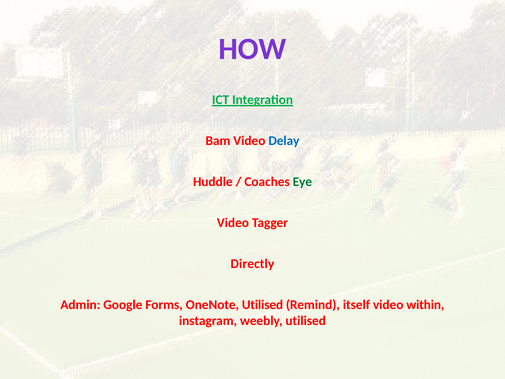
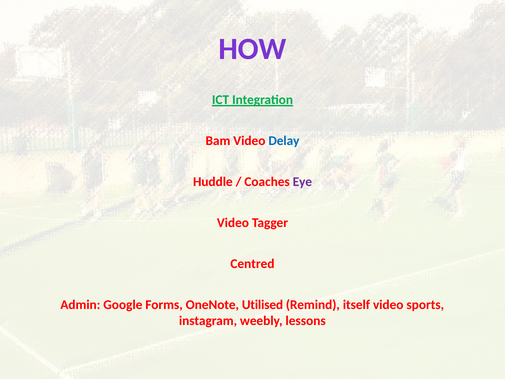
Eye colour: green -> purple
Directly: Directly -> Centred
within: within -> sports
weebly utilised: utilised -> lessons
